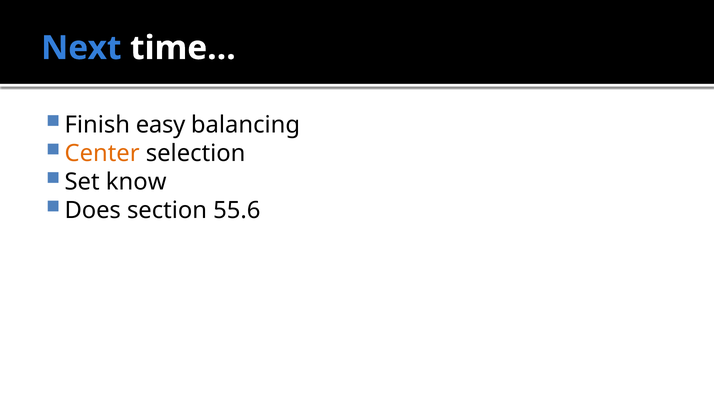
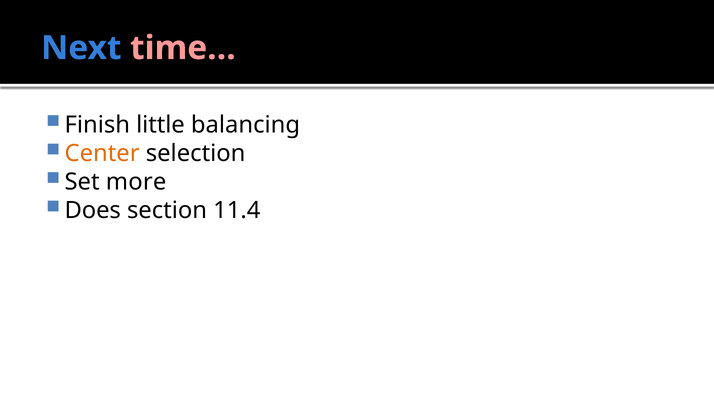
time… colour: white -> pink
easy: easy -> little
know: know -> more
55.6: 55.6 -> 11.4
